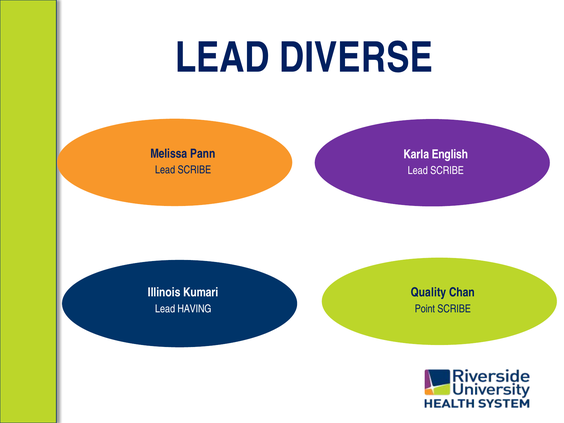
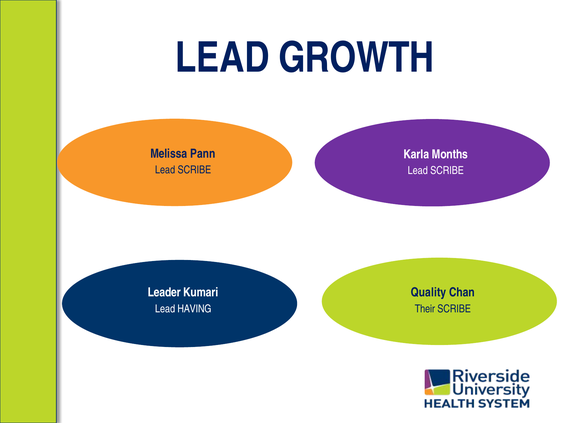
DIVERSE: DIVERSE -> GROWTH
English: English -> Months
Illinois: Illinois -> Leader
Point: Point -> Their
